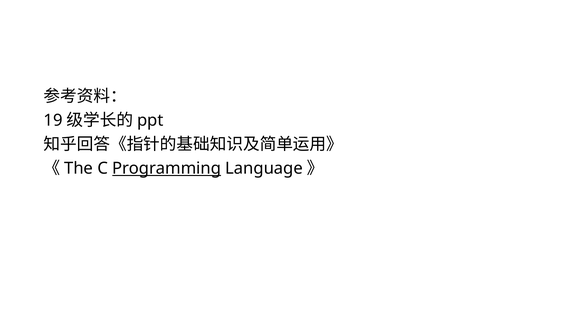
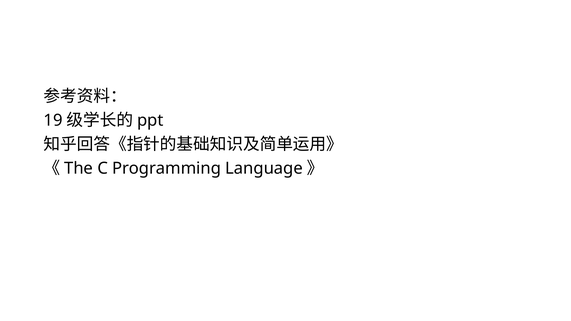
Programming underline: present -> none
